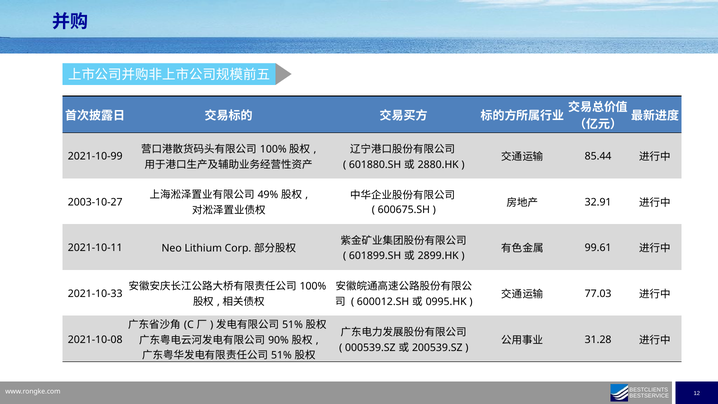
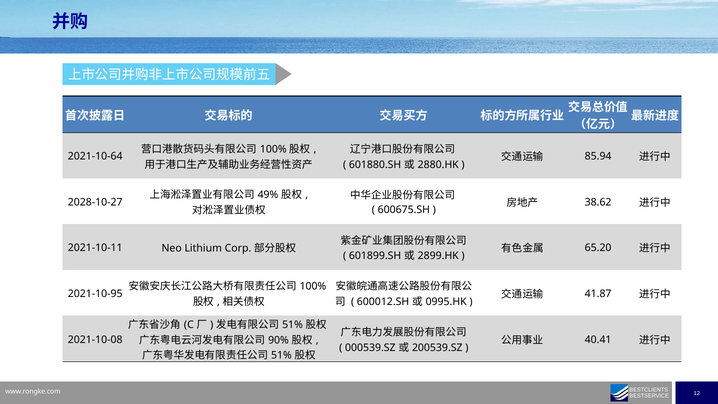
85.44: 85.44 -> 85.94
2021-10-99: 2021-10-99 -> 2021-10-64
32.91: 32.91 -> 38.62
2003-10-27: 2003-10-27 -> 2028-10-27
99.61: 99.61 -> 65.20
77.03: 77.03 -> 41.87
2021-10-33: 2021-10-33 -> 2021-10-95
31.28: 31.28 -> 40.41
